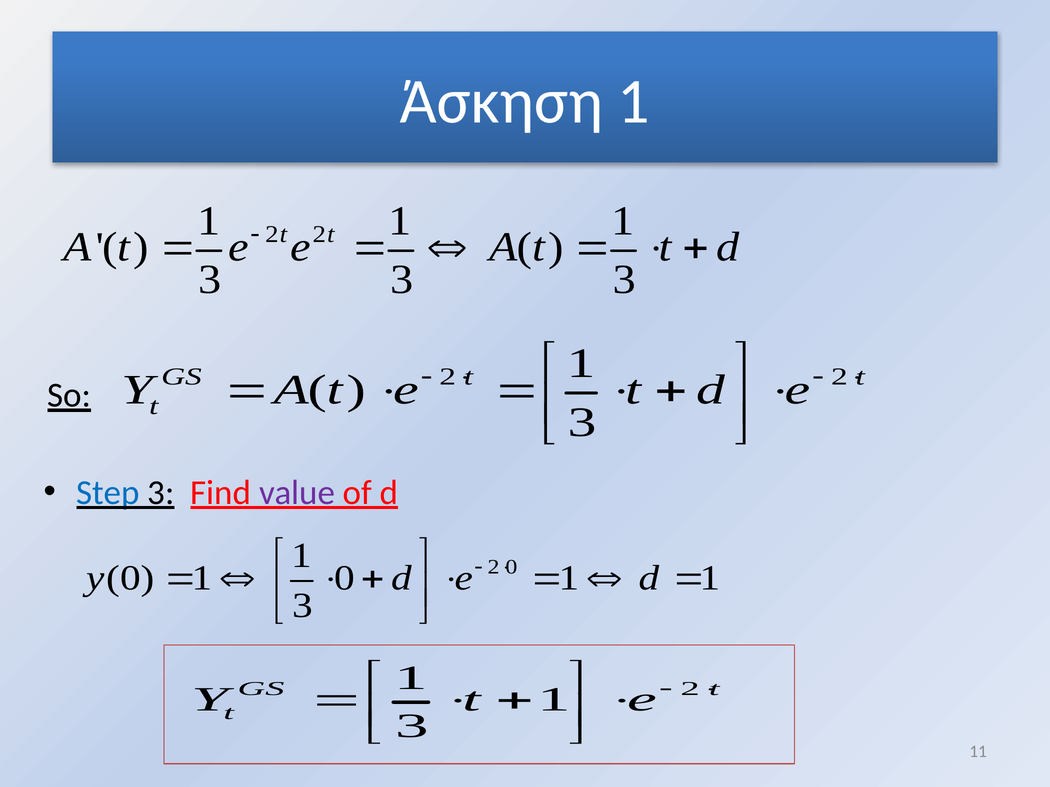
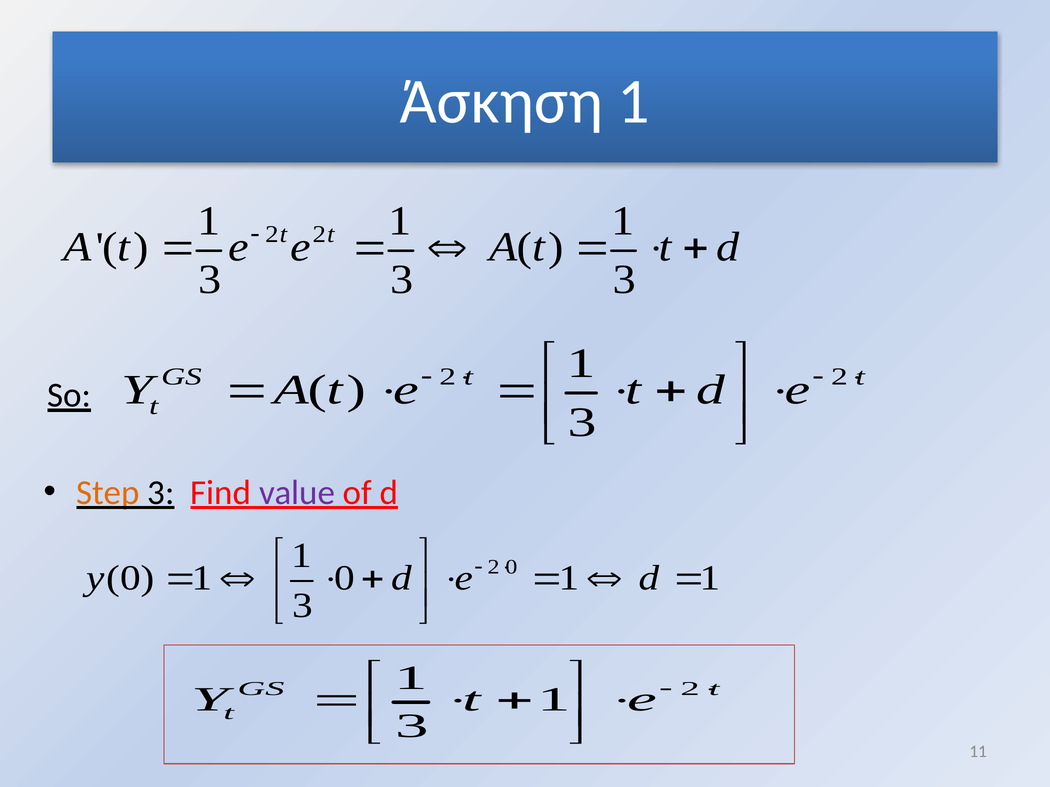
Step colour: blue -> orange
